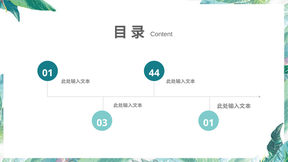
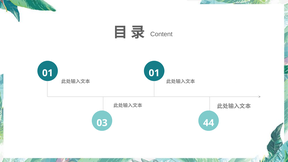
01 44: 44 -> 01
03 01: 01 -> 44
